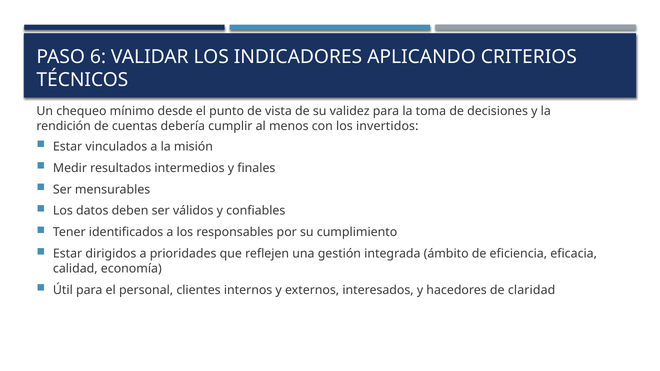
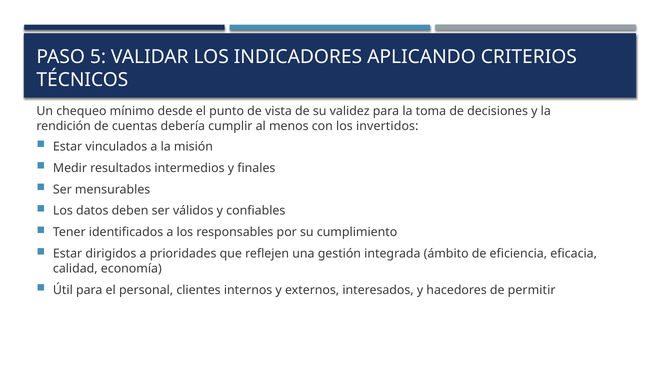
6: 6 -> 5
claridad: claridad -> permitir
